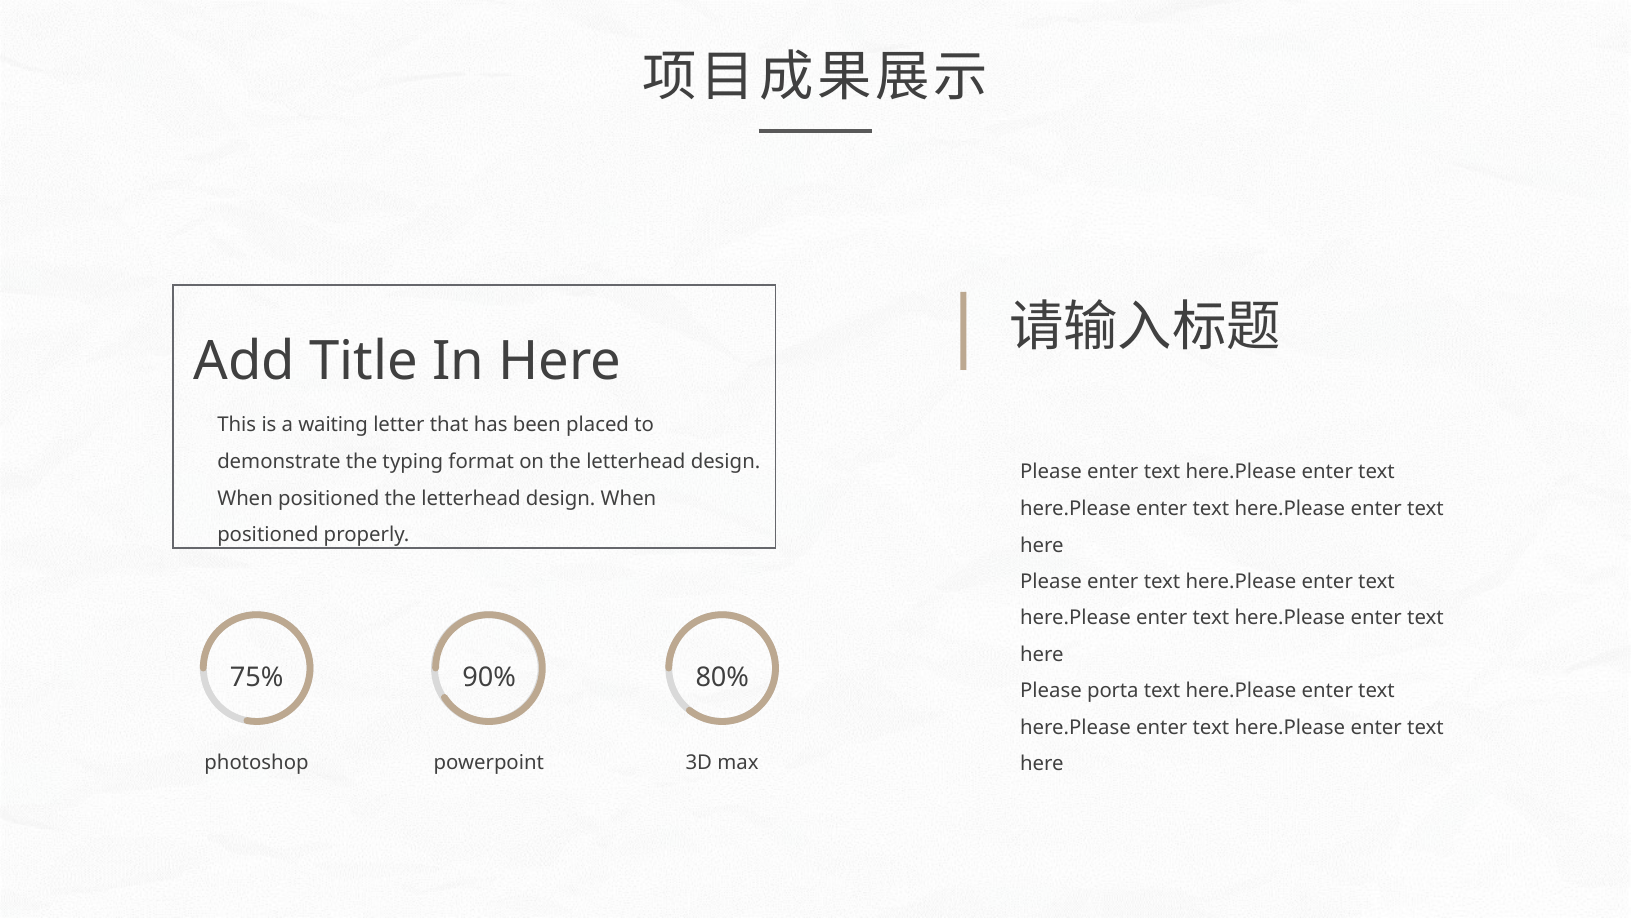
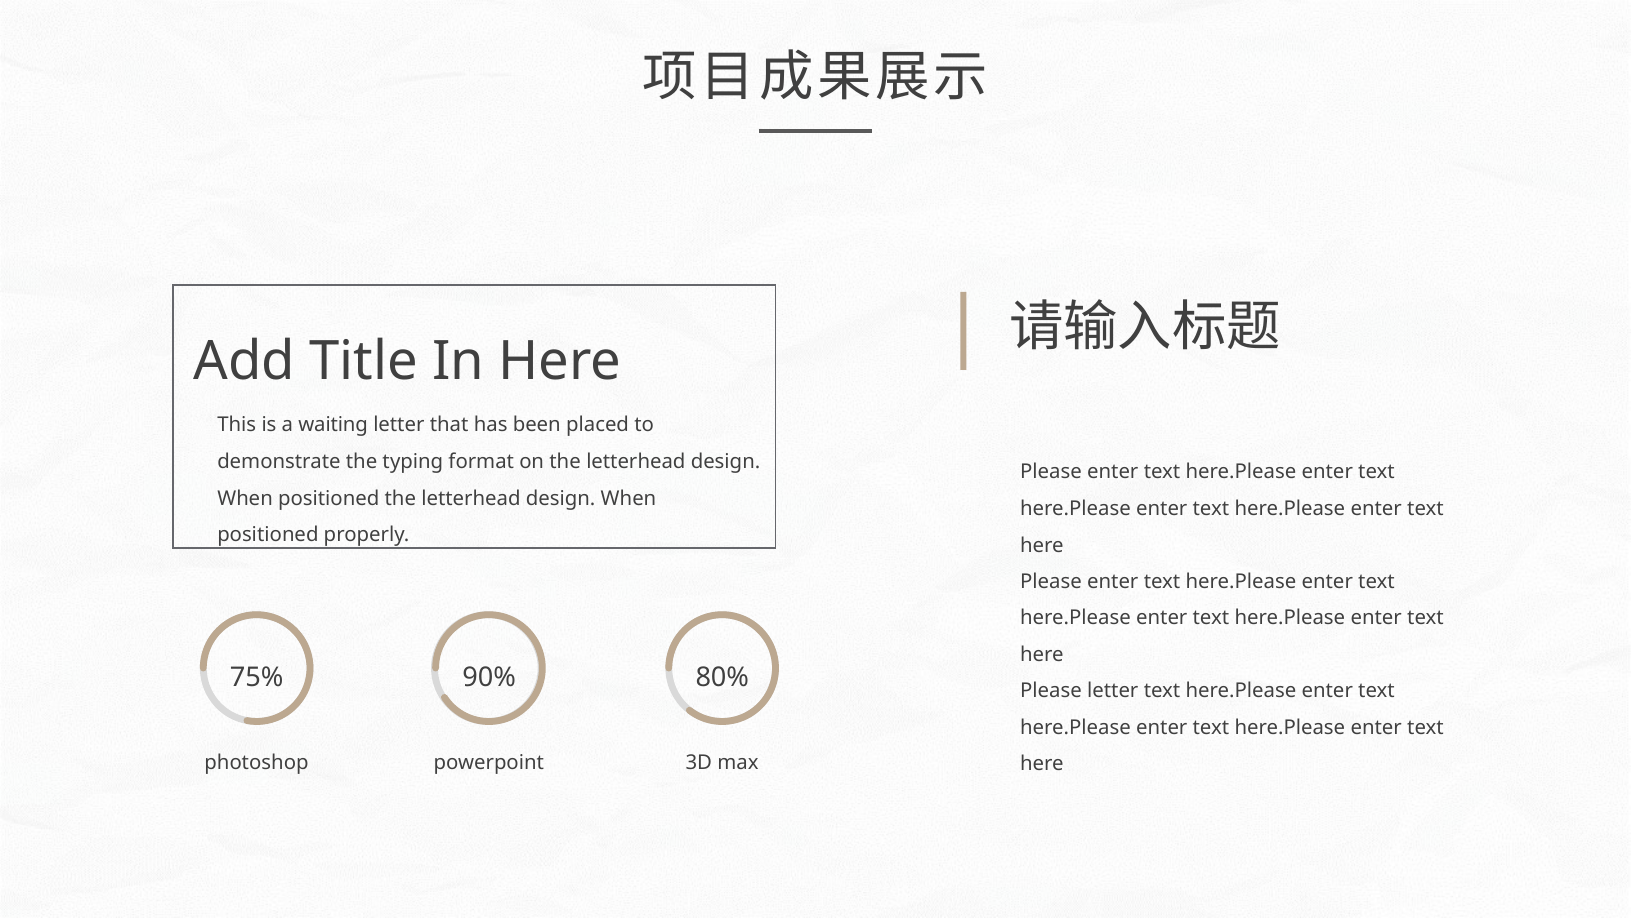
Please porta: porta -> letter
